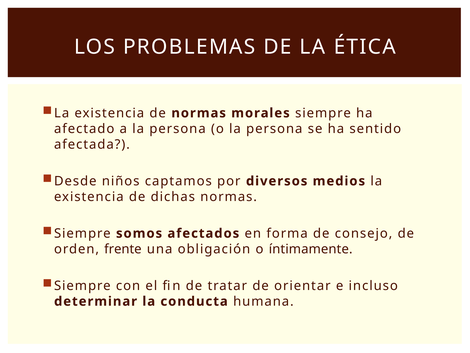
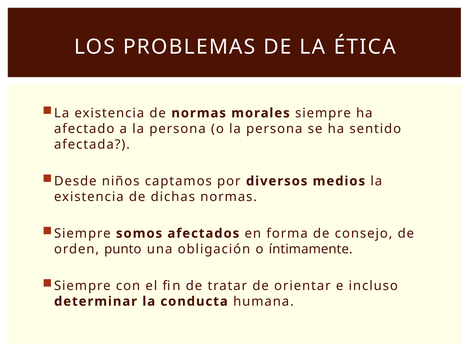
frente: frente -> punto
